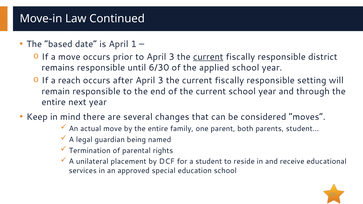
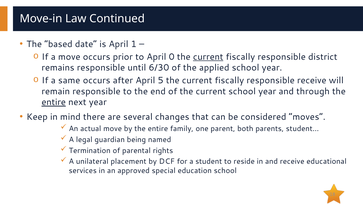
to April 3: 3 -> 0
reach: reach -> same
after April 3: 3 -> 5
responsible setting: setting -> receive
entire at (54, 102) underline: none -> present
